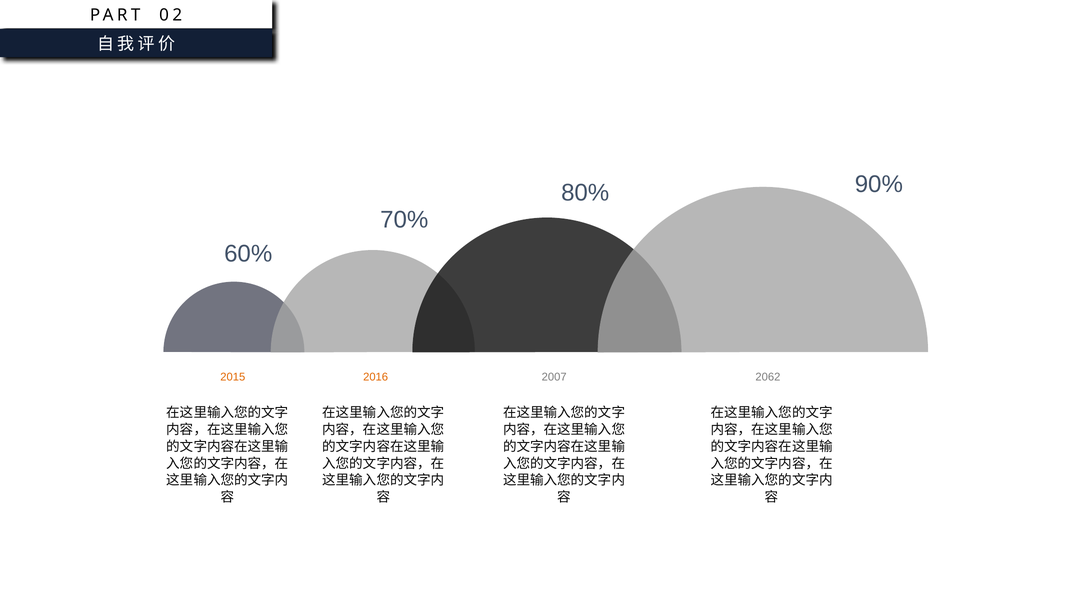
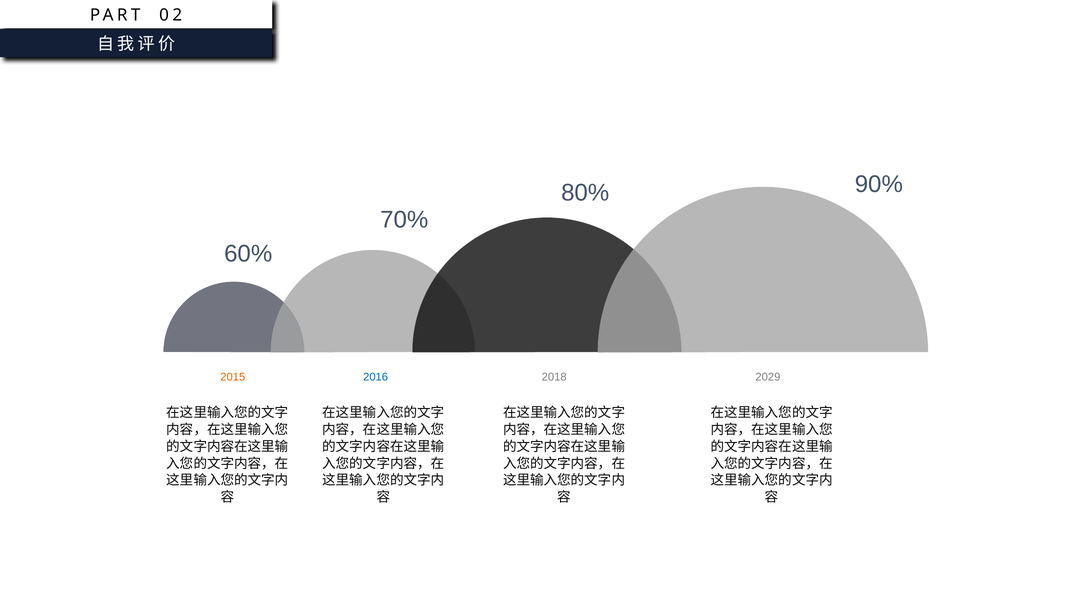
2016 colour: orange -> blue
2007: 2007 -> 2018
2062: 2062 -> 2029
